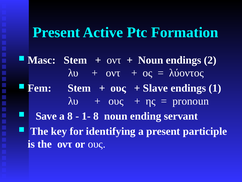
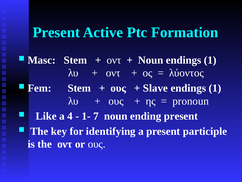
Noun endings 2: 2 -> 1
Save: Save -> Like
a 8: 8 -> 4
1- 8: 8 -> 7
ending servant: servant -> present
